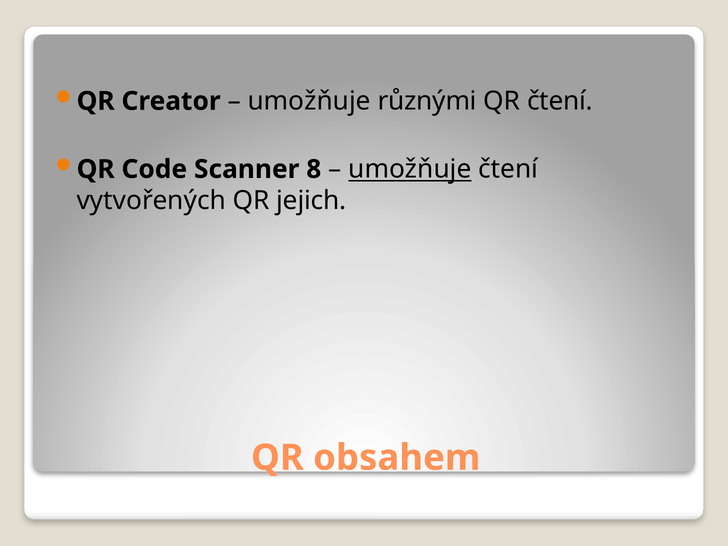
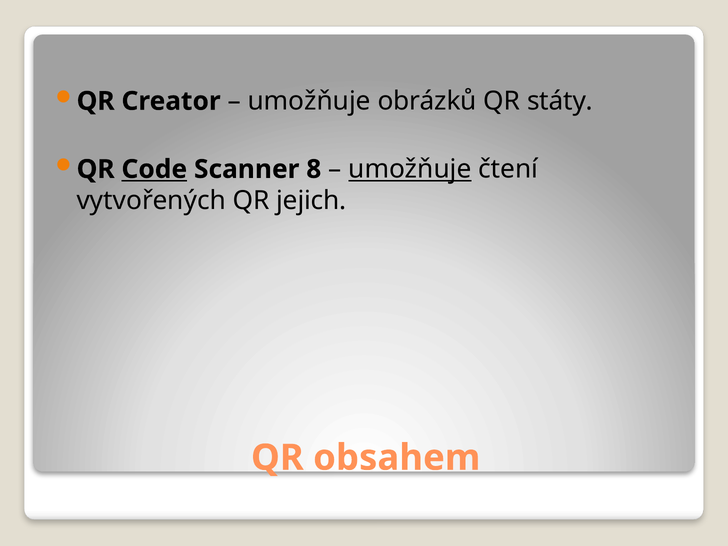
různými: různými -> obrázků
QR čtení: čtení -> státy
Code underline: none -> present
